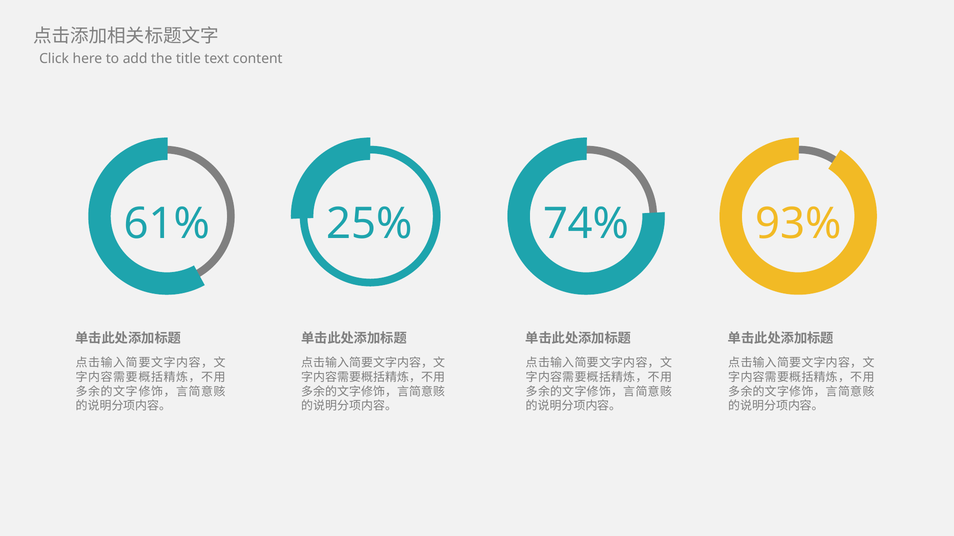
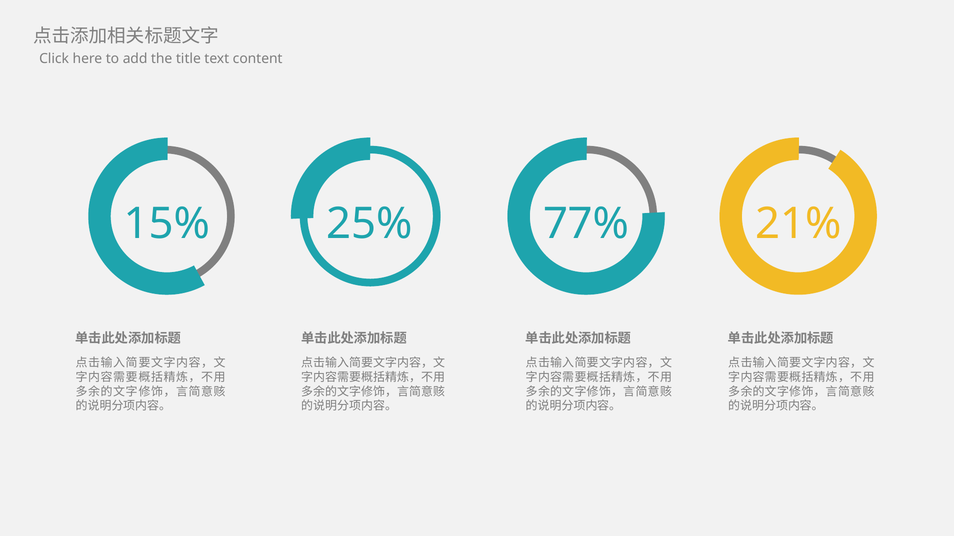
61%: 61% -> 15%
74%: 74% -> 77%
93%: 93% -> 21%
